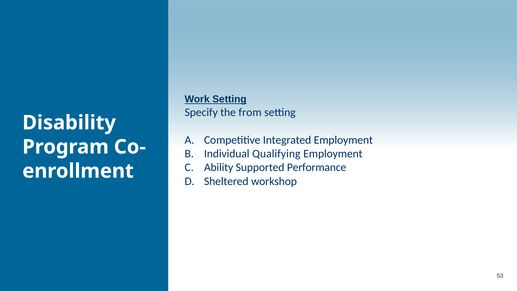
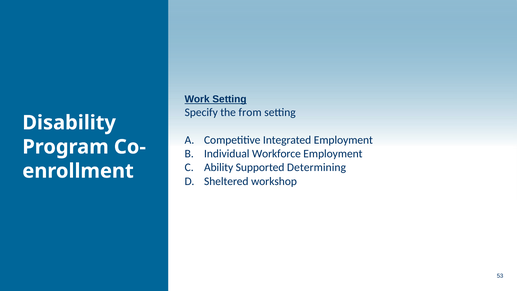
Qualifying: Qualifying -> Workforce
Performance: Performance -> Determining
